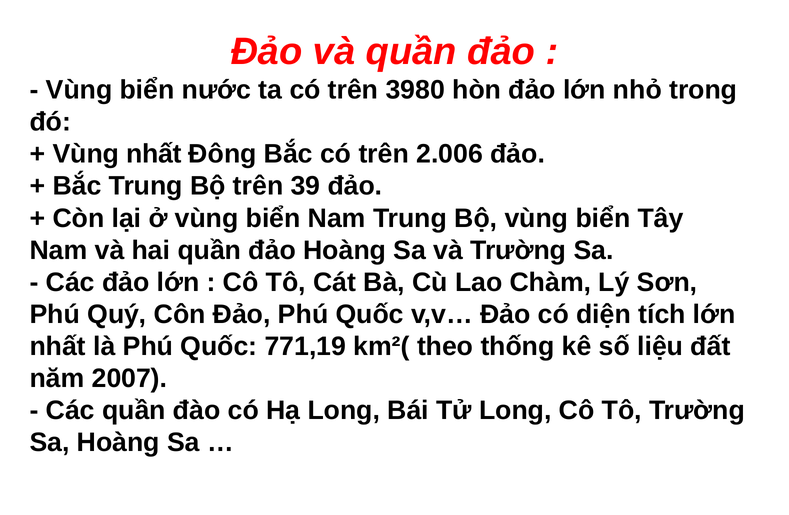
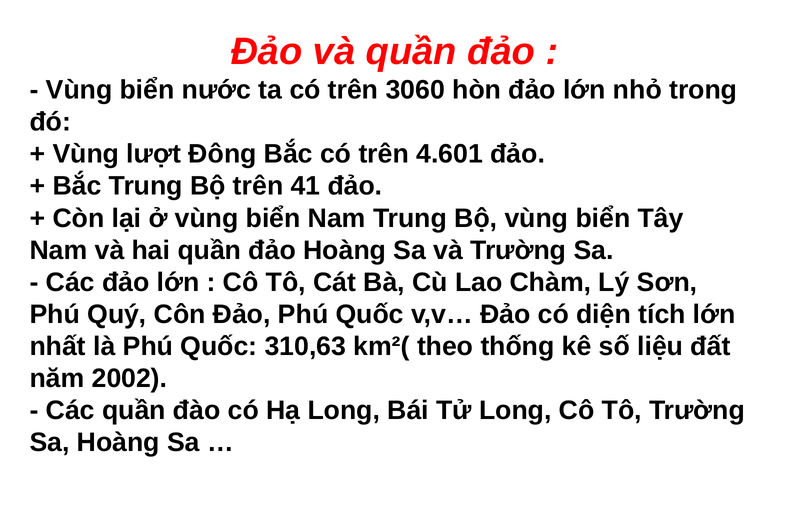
3980: 3980 -> 3060
Vùng nhất: nhất -> lượt
2.006: 2.006 -> 4.601
39: 39 -> 41
771,19: 771,19 -> 310,63
2007: 2007 -> 2002
